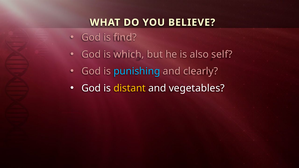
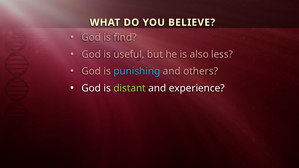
which: which -> useful
self: self -> less
clearly: clearly -> others
distant colour: yellow -> light green
vegetables: vegetables -> experience
